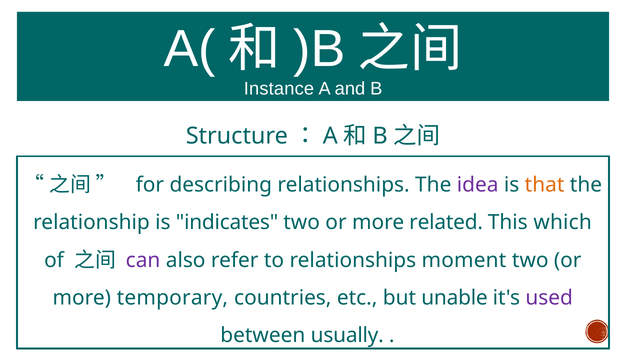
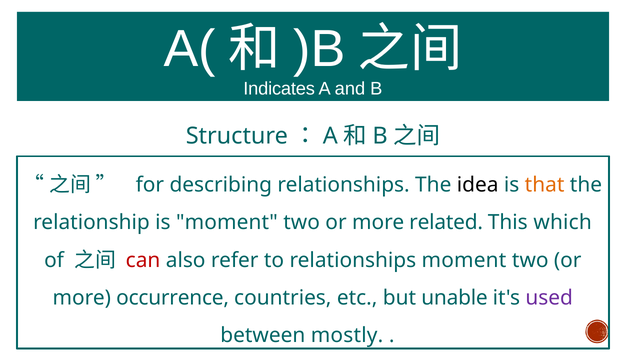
Instance: Instance -> Indicates
idea colour: purple -> black
is indicates: indicates -> moment
can colour: purple -> red
temporary: temporary -> occurrence
usually: usually -> mostly
